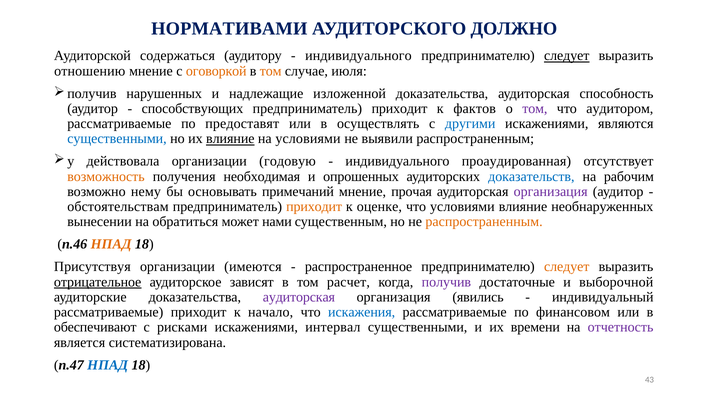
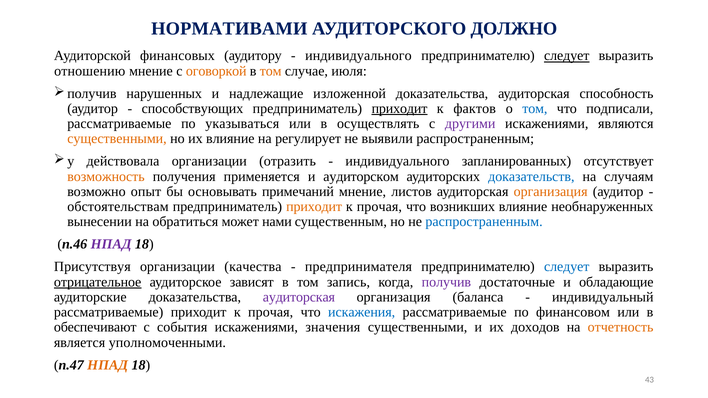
содержаться: содержаться -> финансовых
приходит at (400, 109) underline: none -> present
том at (535, 109) colour: purple -> blue
аудитором: аудитором -> подписали
предоставят: предоставят -> указываться
другими colour: blue -> purple
существенными at (117, 139) colour: blue -> orange
влияние at (230, 139) underline: present -> none
на условиями: условиями -> регулирует
годовую: годовую -> отразить
проаудированная: проаудированная -> запланированных
необходимая: необходимая -> применяется
опрошенных: опрошенных -> аудиторском
рабочим: рабочим -> случаям
нему: нему -> опыт
прочая: прочая -> листов
организация at (551, 192) colour: purple -> orange
оценке at (379, 207): оценке -> прочая
что условиями: условиями -> возникших
распространенным at (484, 222) colour: orange -> blue
НПАД at (111, 245) colour: orange -> purple
имеются: имеются -> качества
распространенное: распространенное -> предпринимателя
следует at (567, 267) colour: orange -> blue
расчет: расчет -> запись
выборочной: выборочной -> обладающие
явились: явились -> баланса
начало at (271, 312): начало -> прочая
рисками: рисками -> события
интервал: интервал -> значения
времени: времени -> доходов
отчетность colour: purple -> orange
систематизирована: систематизирована -> уполномоченными
НПАД at (108, 365) colour: blue -> orange
